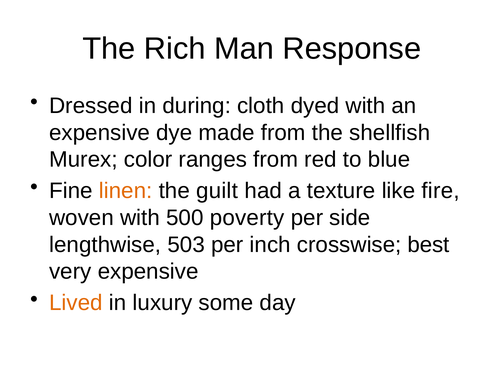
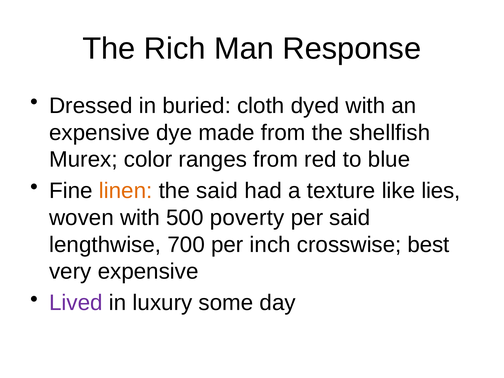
during: during -> buried
the guilt: guilt -> said
fire: fire -> lies
per side: side -> said
503: 503 -> 700
Lived colour: orange -> purple
